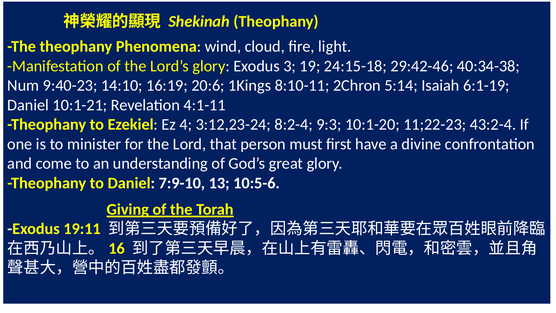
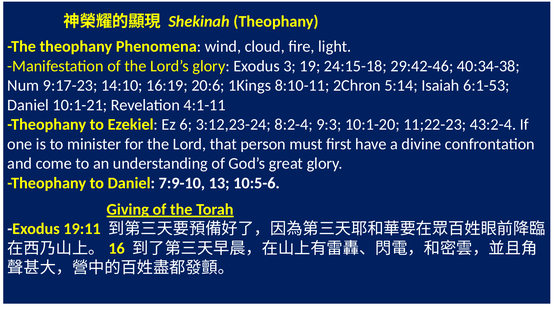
9:40-23: 9:40-23 -> 9:17-23
6:1-19: 6:1-19 -> 6:1-53
4: 4 -> 6
